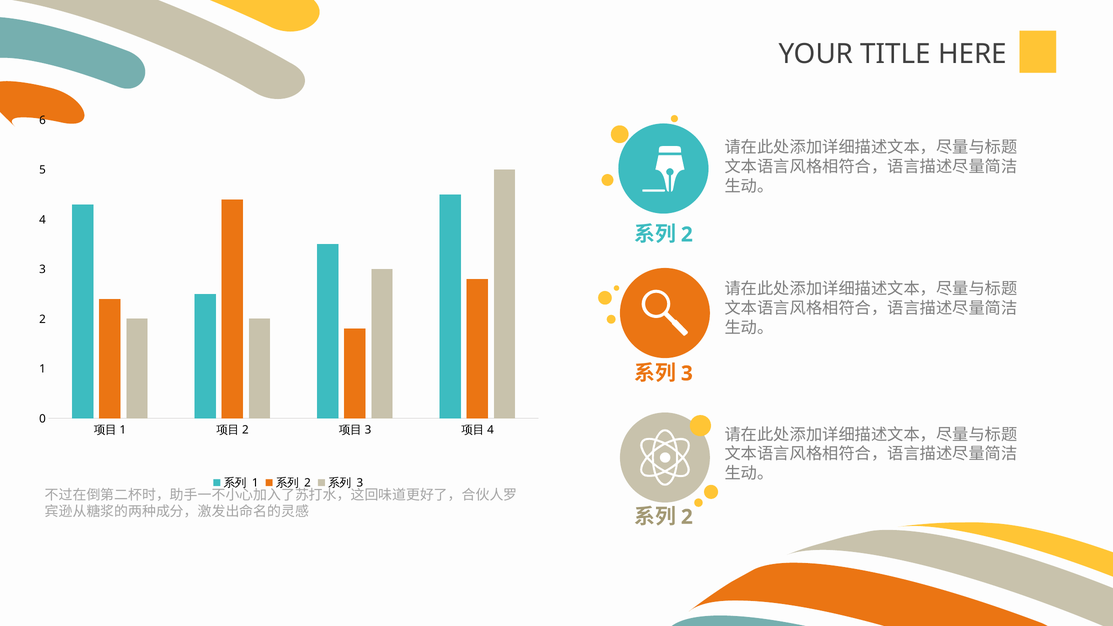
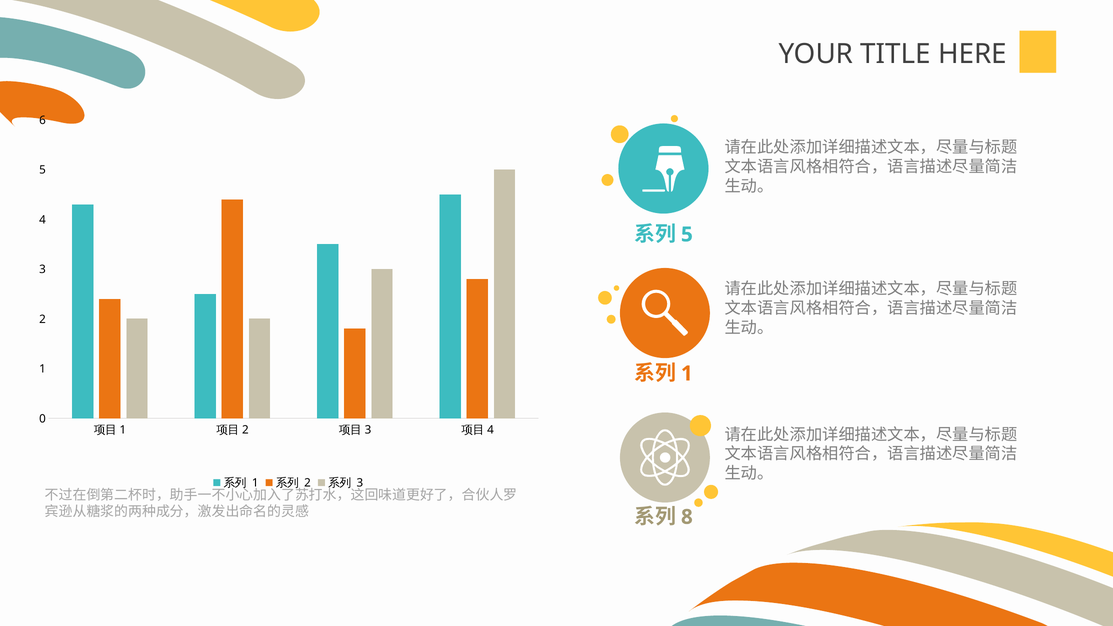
2 at (687, 235): 2 -> 5
3 at (687, 374): 3 -> 1
2 at (687, 517): 2 -> 8
